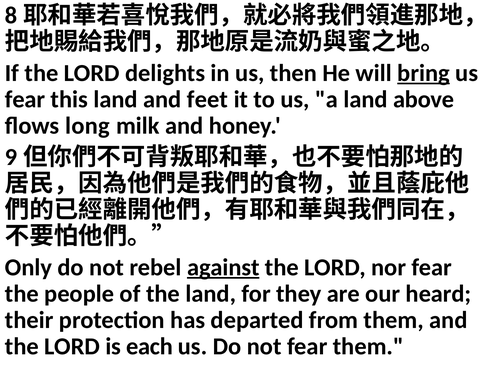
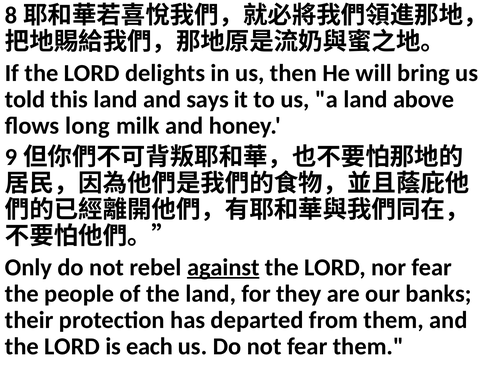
bring underline: present -> none
fear at (25, 100): fear -> told
feet: feet -> says
heard: heard -> banks
